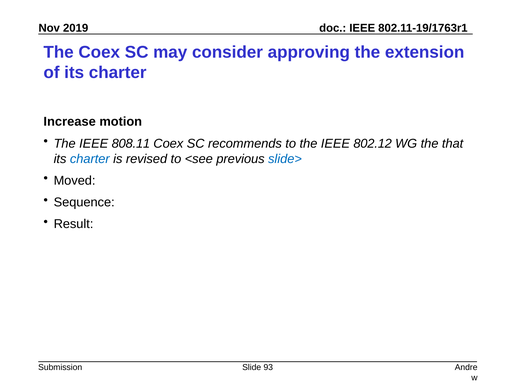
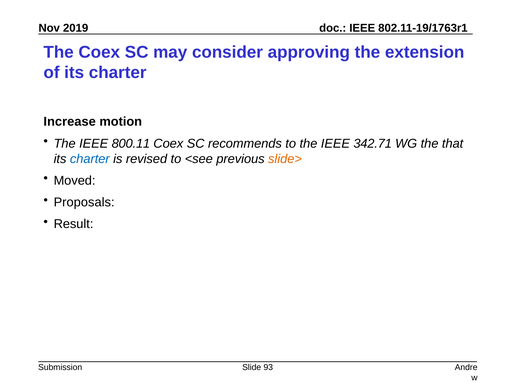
808.11: 808.11 -> 800.11
802.12: 802.12 -> 342.71
slide> colour: blue -> orange
Sequence: Sequence -> Proposals
